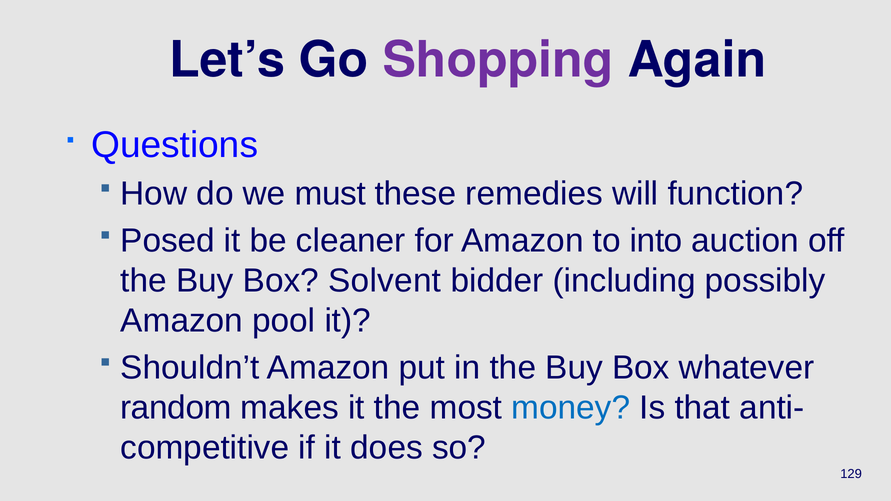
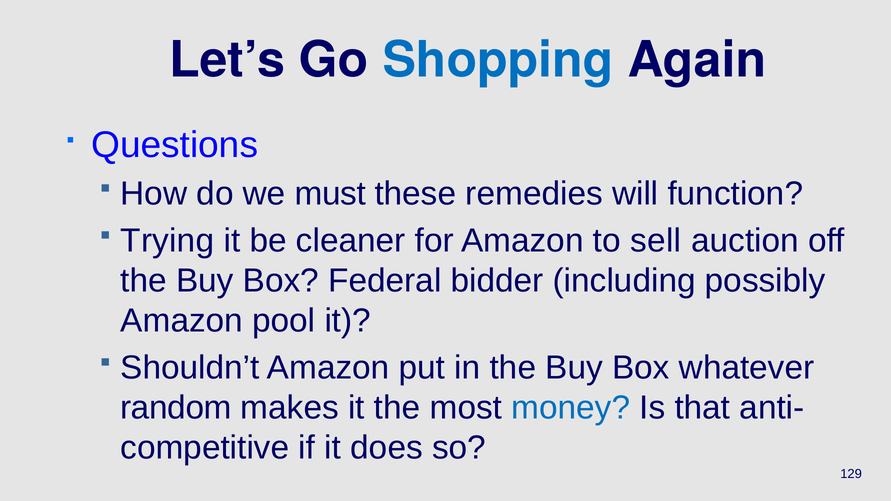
Shopping colour: purple -> blue
Posed: Posed -> Trying
into: into -> sell
Solvent: Solvent -> Federal
